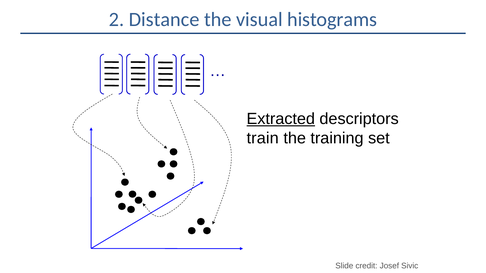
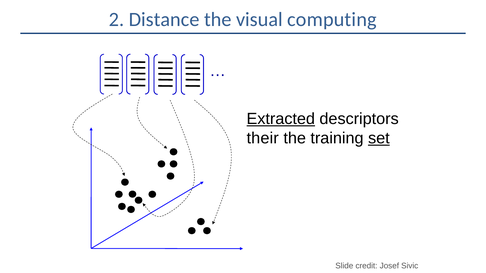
histograms: histograms -> computing
train: train -> their
set underline: none -> present
